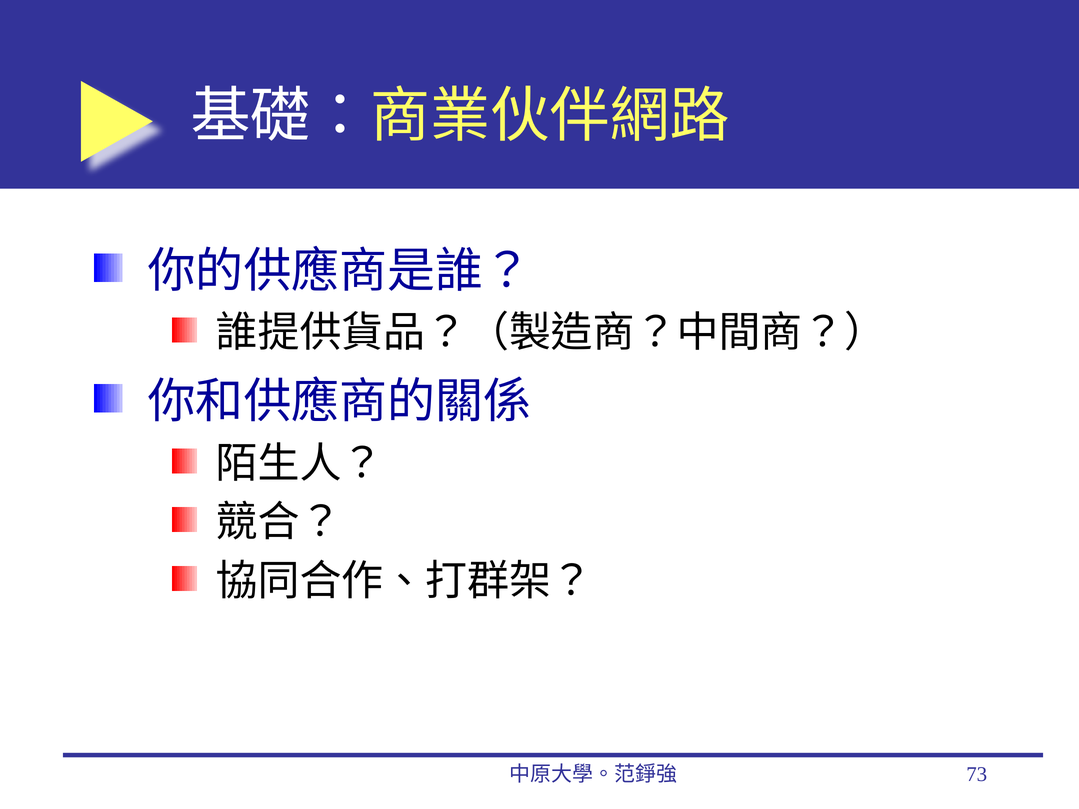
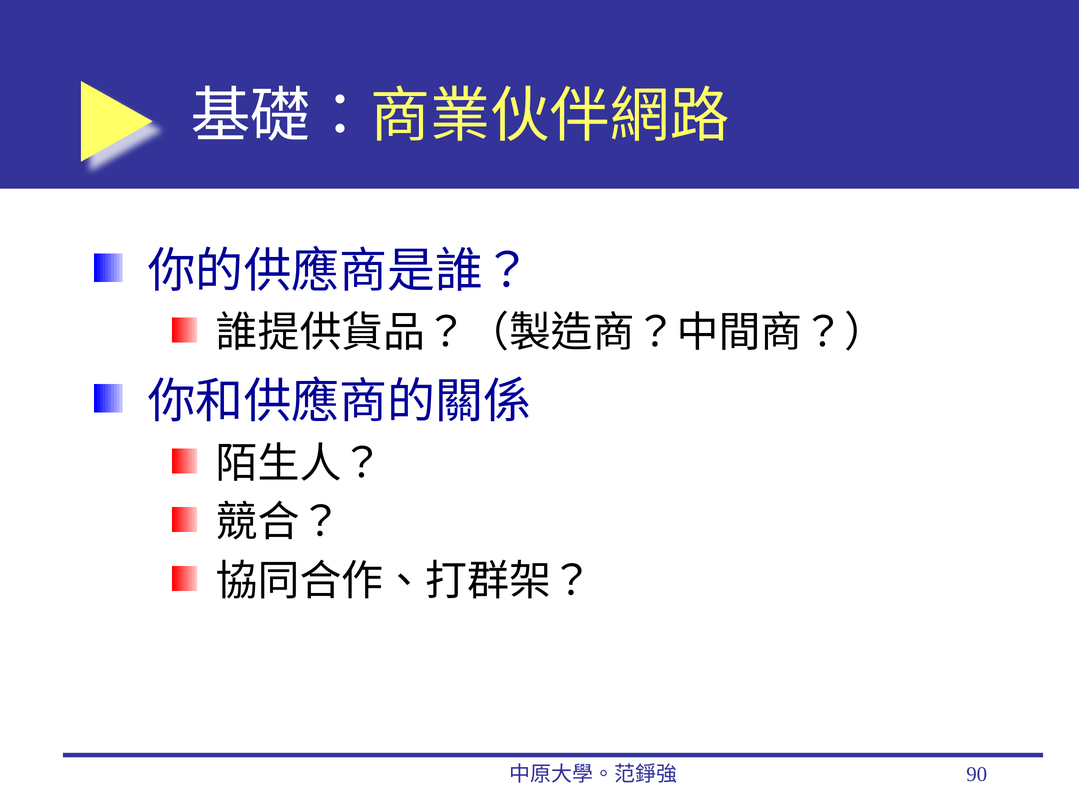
73: 73 -> 90
